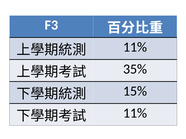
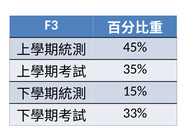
11% at (135, 47): 11% -> 45%
11% at (135, 113): 11% -> 33%
